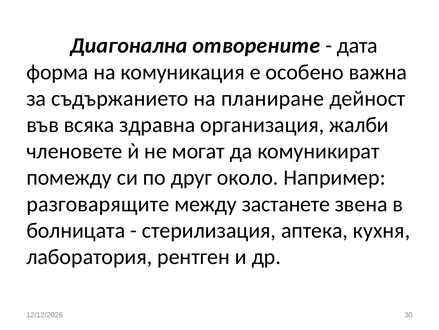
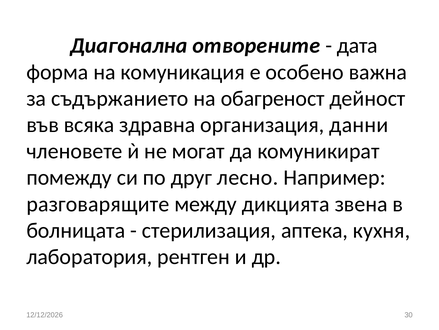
планиране: планиране -> обагреност
жалби: жалби -> данни
около: около -> лесно
застанете: застанете -> дикцията
